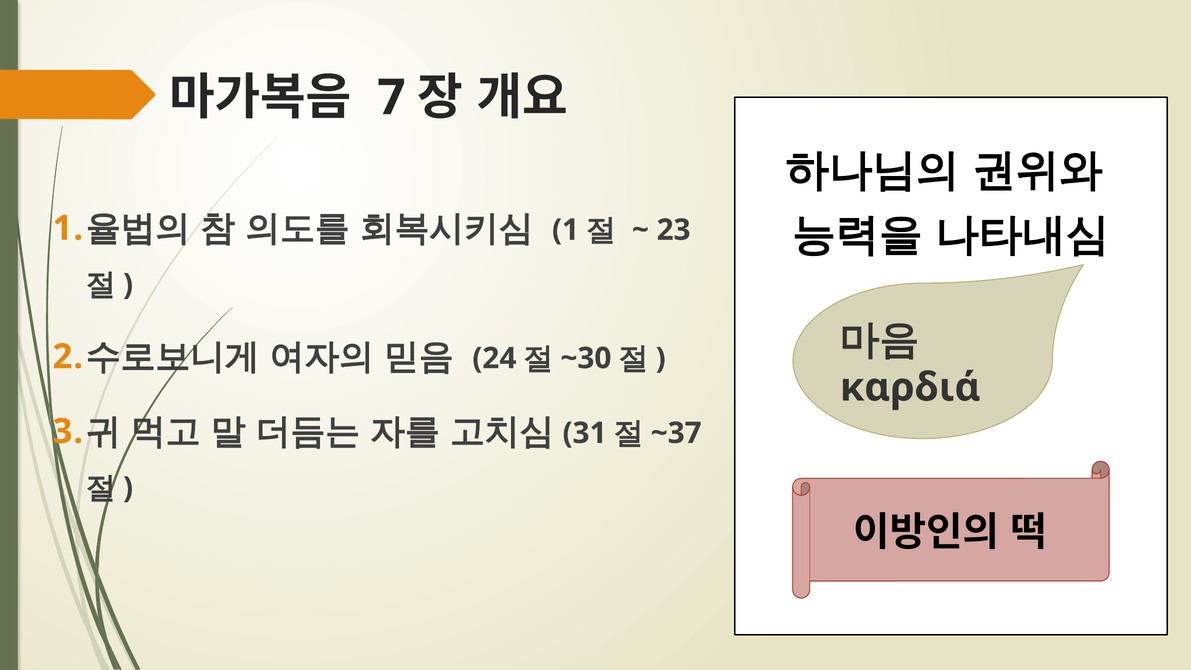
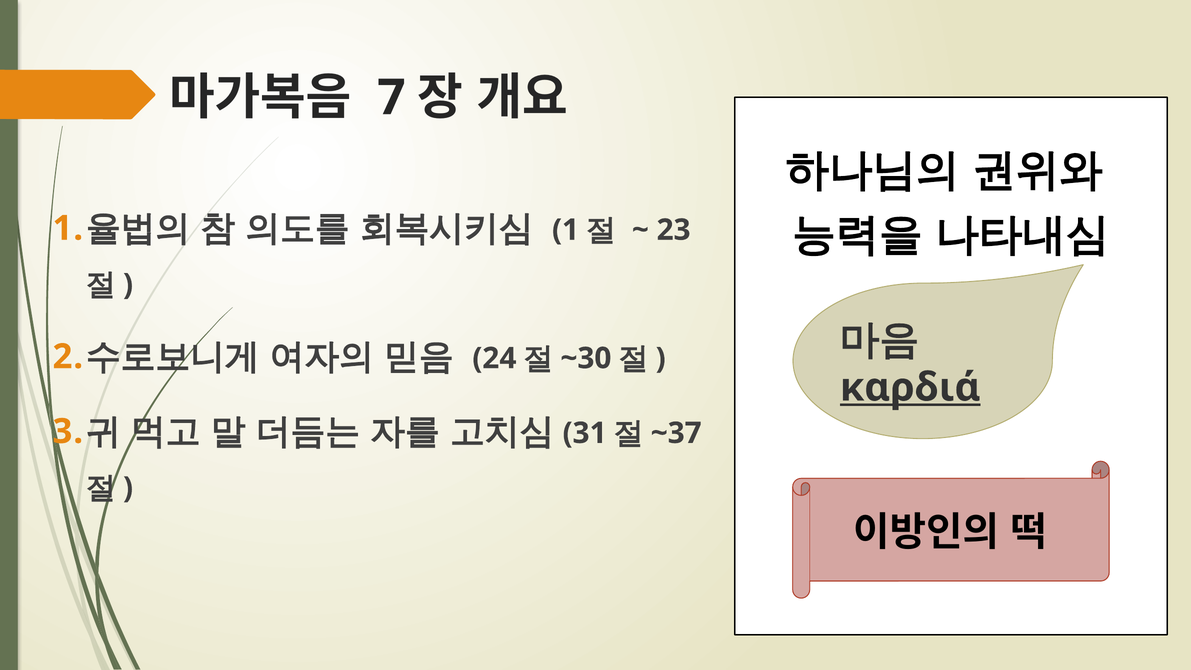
καρδιά underline: none -> present
